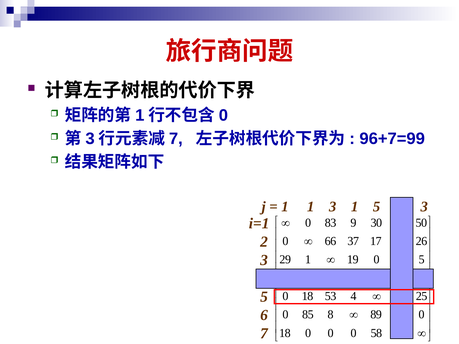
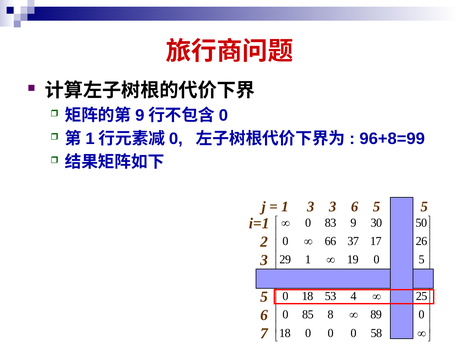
1 at (140, 115): 1 -> 9
3 at (90, 139): 3 -> 1
7 at (176, 139): 7 -> 0
96+7=99: 96+7=99 -> 96+8=99
1 1: 1 -> 3
3 1: 1 -> 6
3 at (424, 207): 3 -> 5
